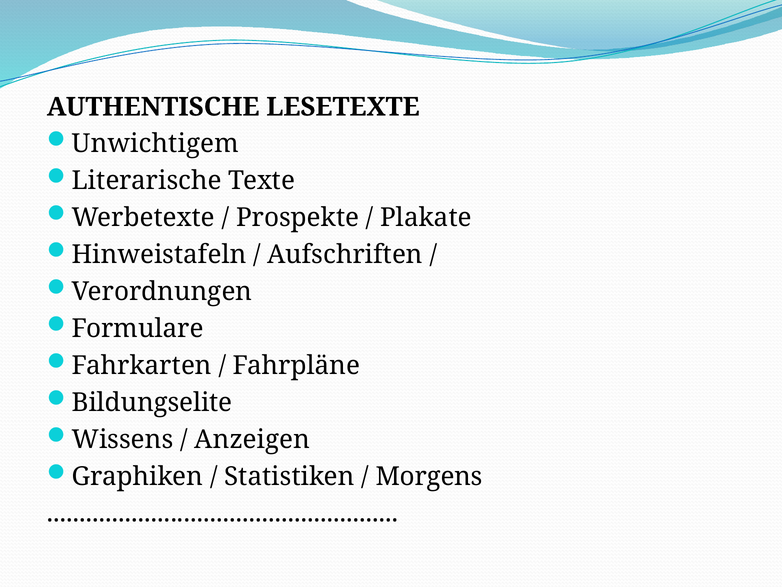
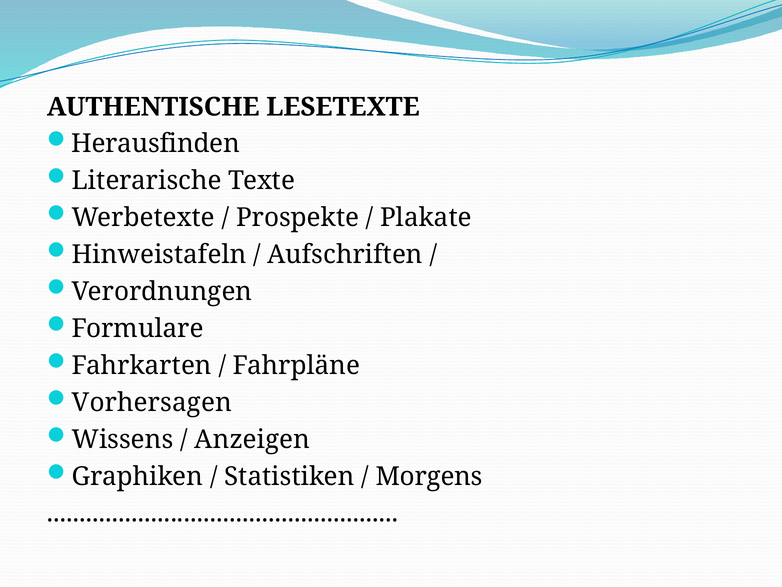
Unwichtigem: Unwichtigem -> Herausfinden
Bildungselite: Bildungselite -> Vorhersagen
